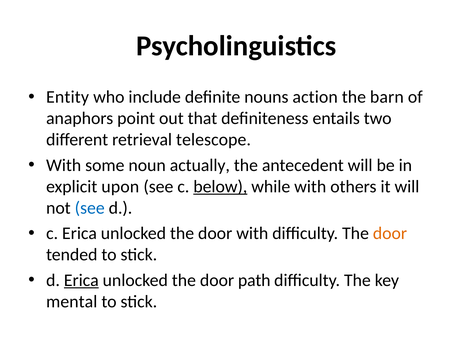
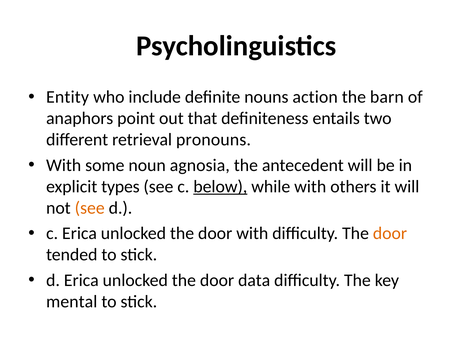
telescope: telescope -> pronouns
actually: actually -> agnosia
upon: upon -> types
see at (90, 208) colour: blue -> orange
Erica at (81, 280) underline: present -> none
path: path -> data
